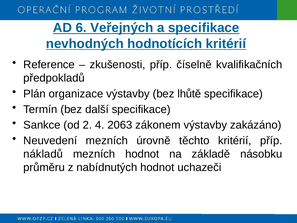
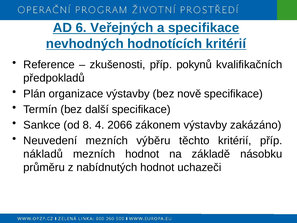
číselně: číselně -> pokynů
lhůtě: lhůtě -> nově
2: 2 -> 8
2063: 2063 -> 2066
úrovně: úrovně -> výběru
